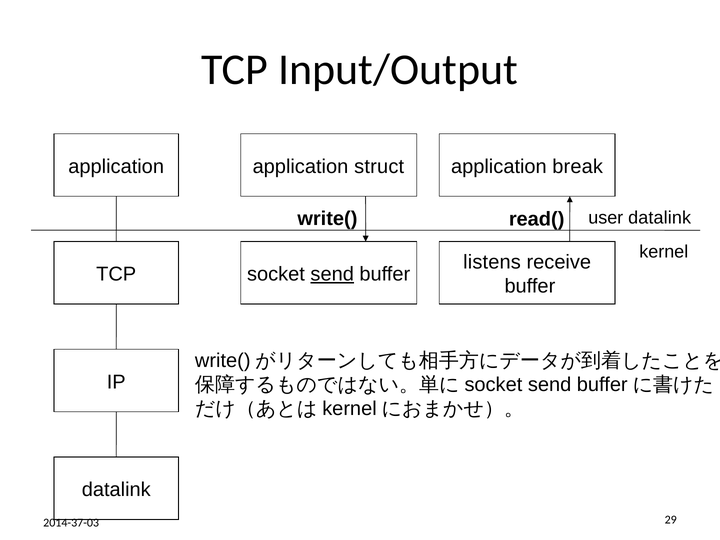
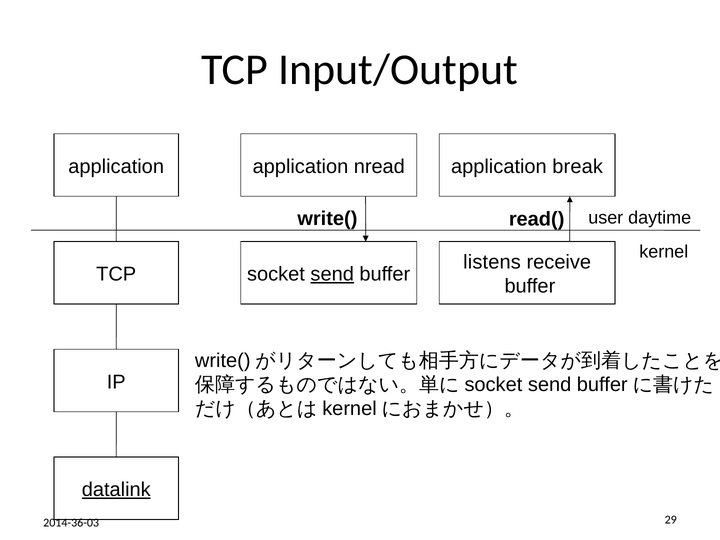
struct: struct -> nread
user datalink: datalink -> daytime
datalink at (116, 490) underline: none -> present
2014-37-03: 2014-37-03 -> 2014-36-03
